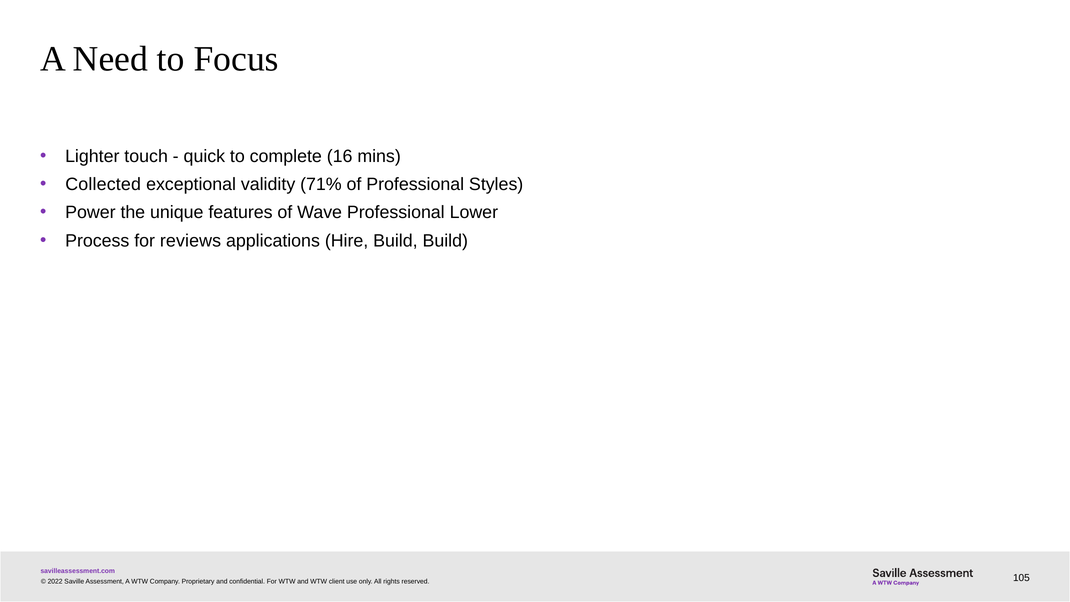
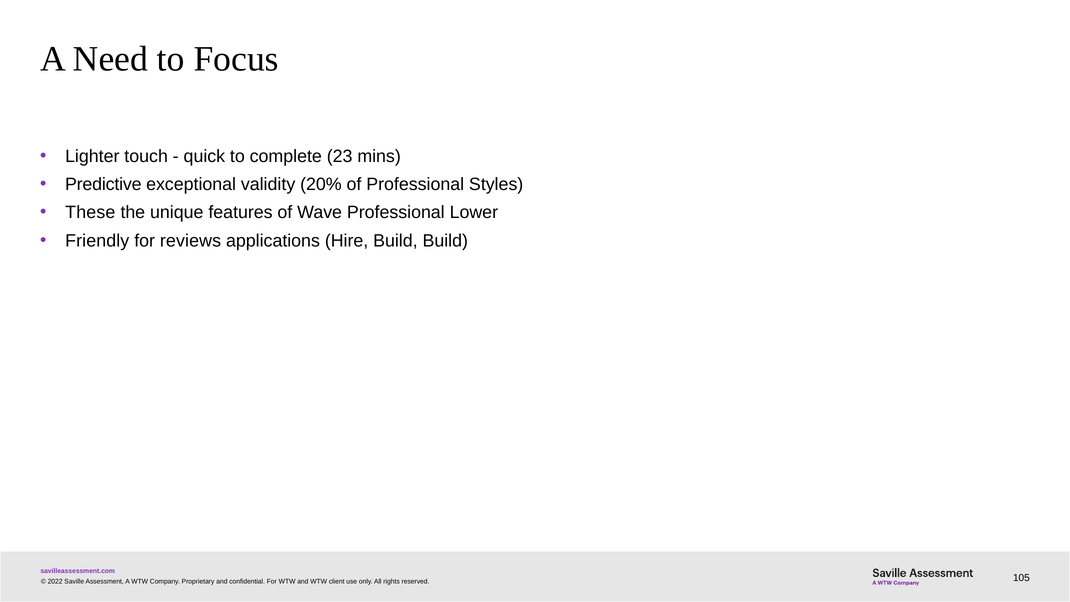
16: 16 -> 23
Collected: Collected -> Predictive
71%: 71% -> 20%
Power: Power -> These
Process: Process -> Friendly
